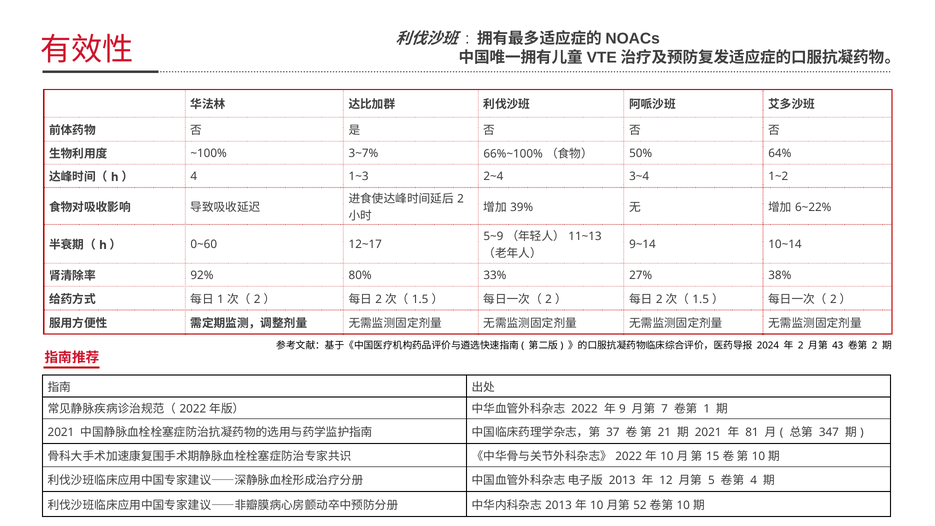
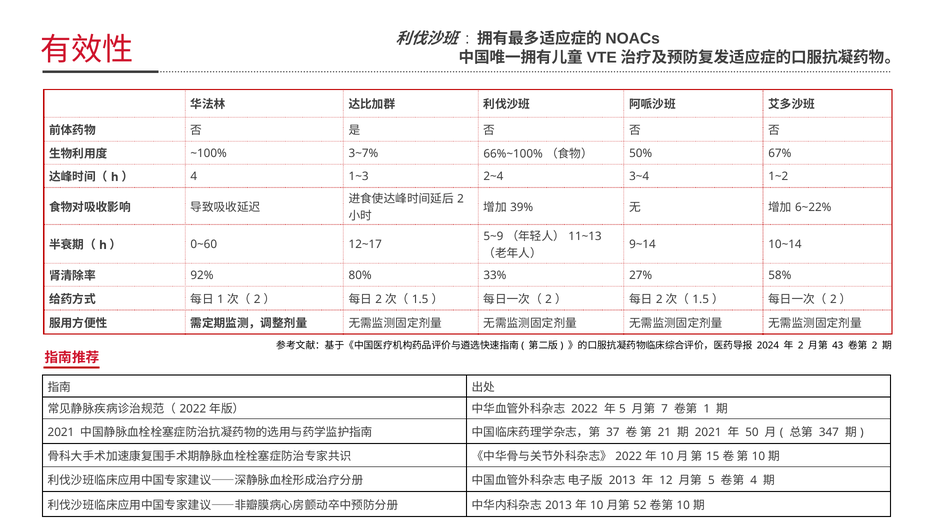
64%: 64% -> 67%
38%: 38% -> 58%
9 at (622, 409): 9 -> 5
81: 81 -> 50
